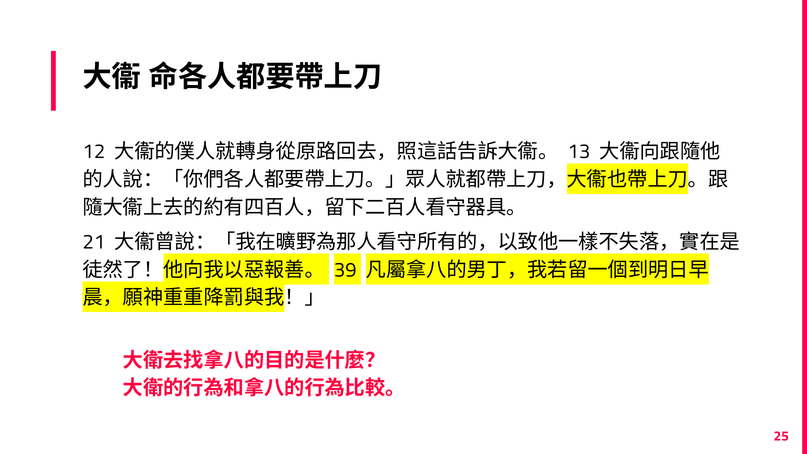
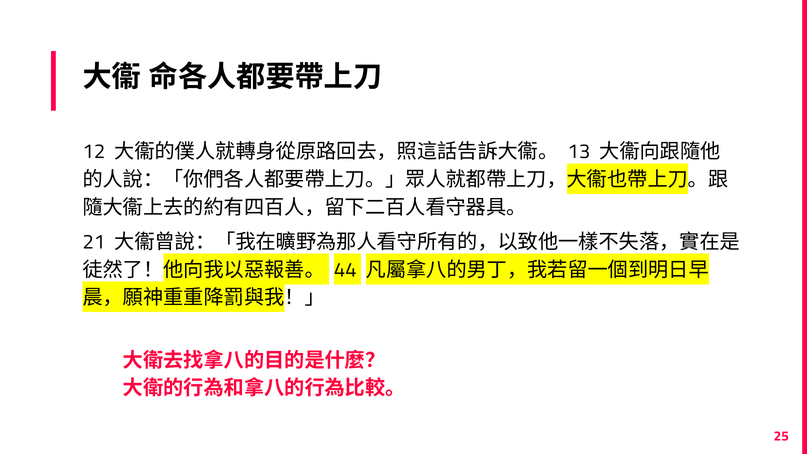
39: 39 -> 44
